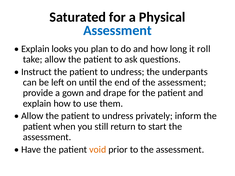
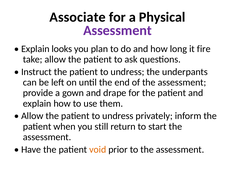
Saturated: Saturated -> Associate
Assessment at (117, 31) colour: blue -> purple
roll: roll -> fire
